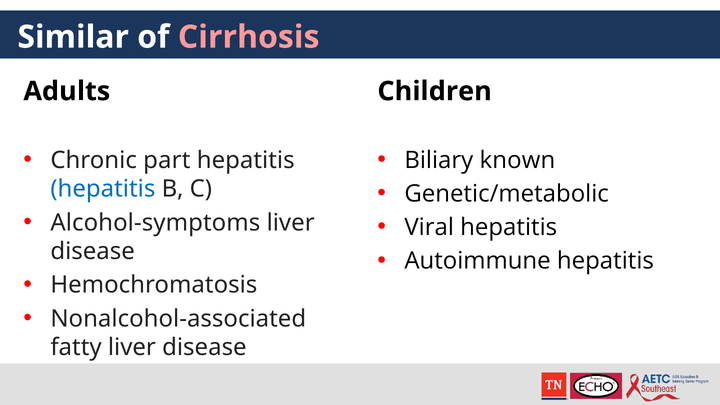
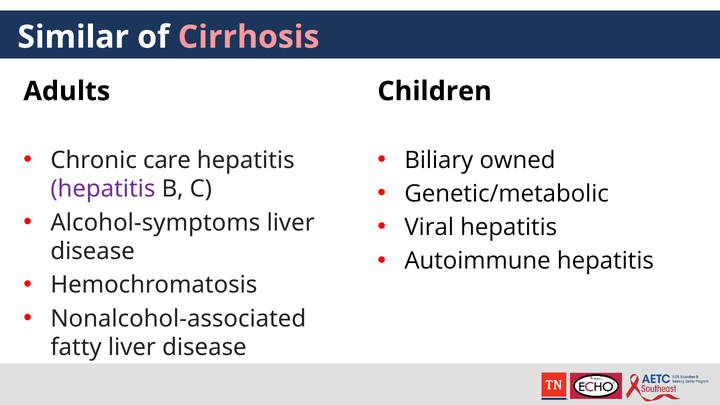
known: known -> owned
part: part -> care
hepatitis at (103, 189) colour: blue -> purple
